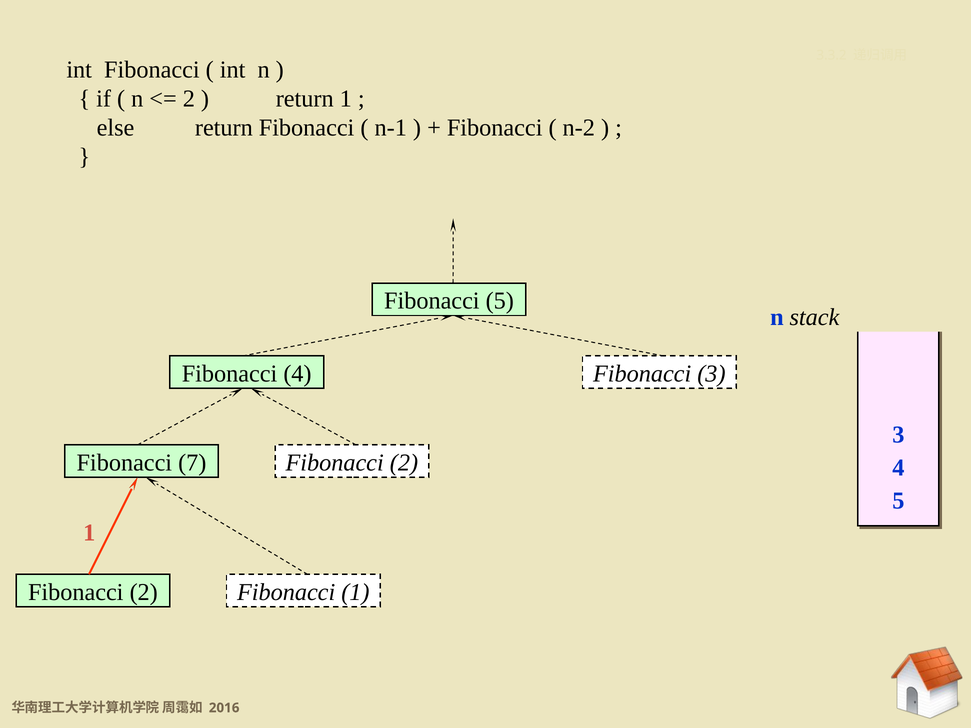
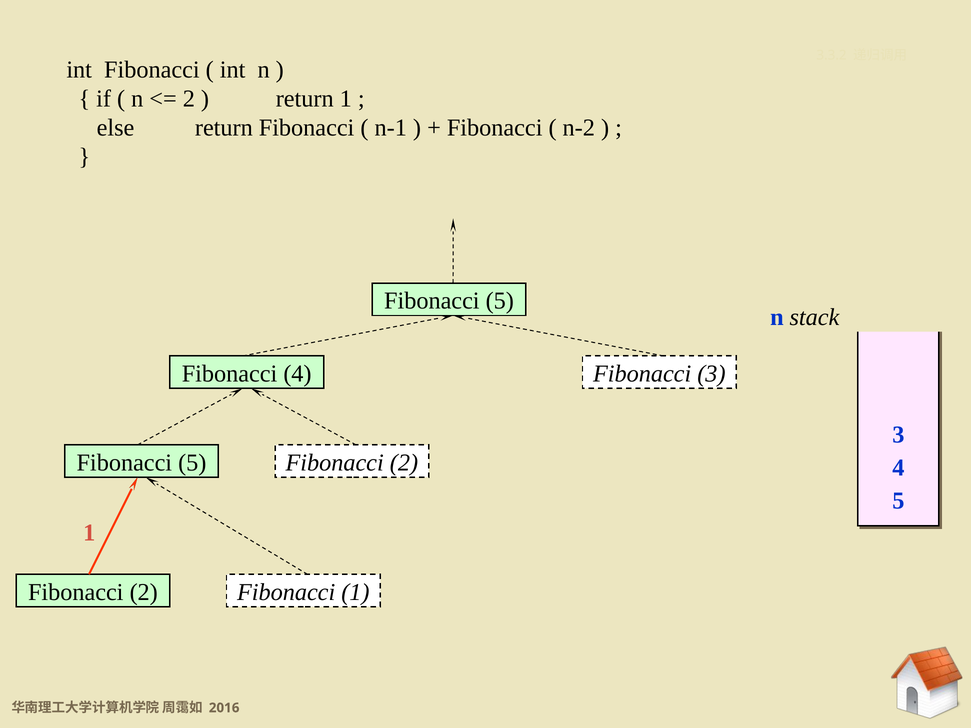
7 at (192, 463): 7 -> 5
